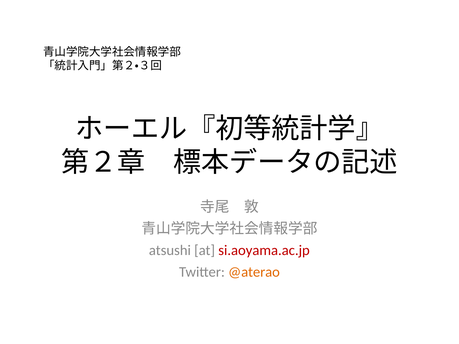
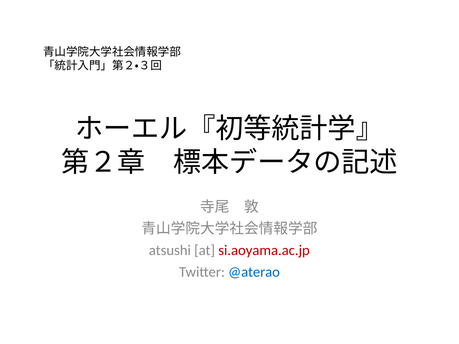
@aterao colour: orange -> blue
